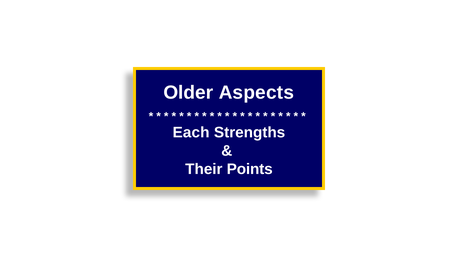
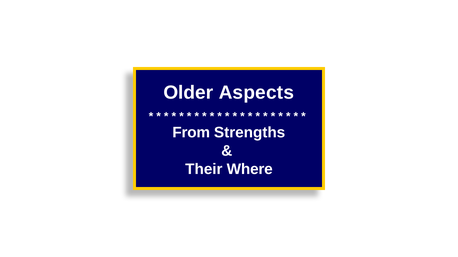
Each: Each -> From
Points: Points -> Where
